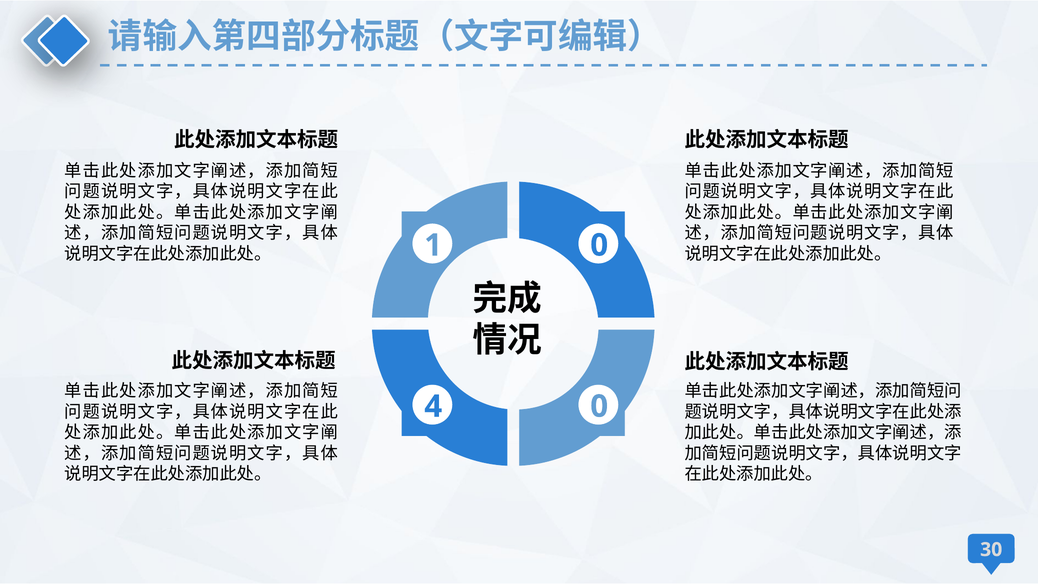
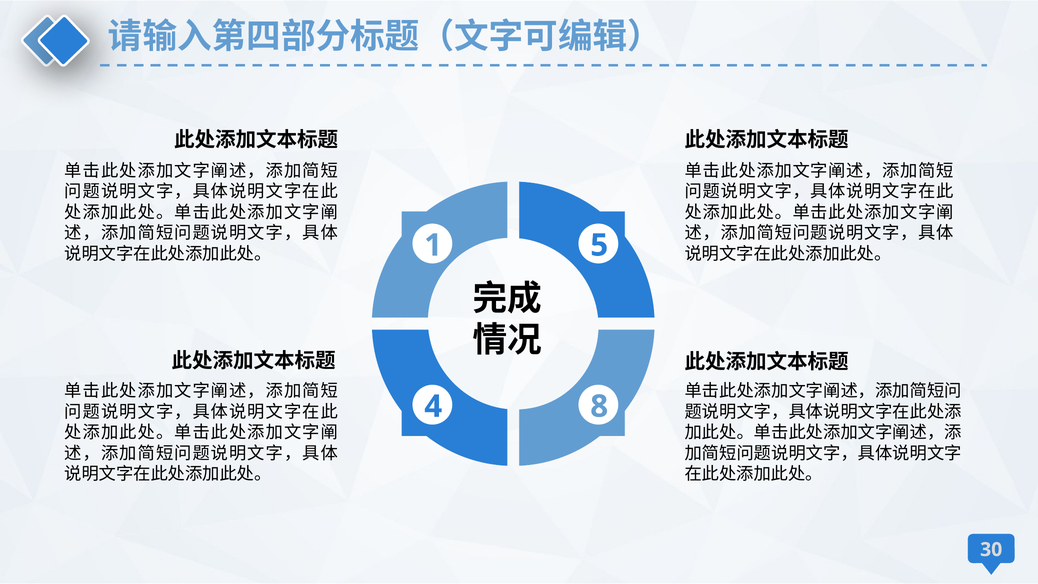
1 0: 0 -> 5
4 0: 0 -> 8
